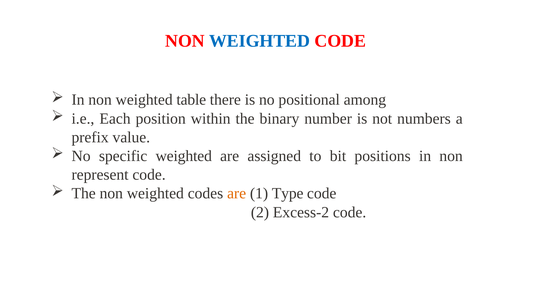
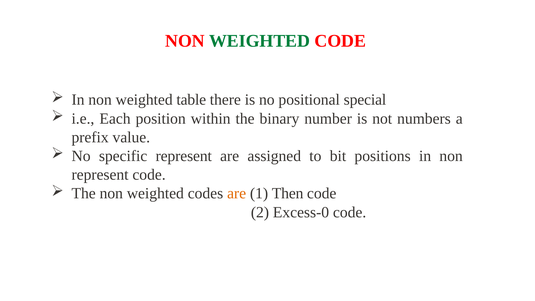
WEIGHTED at (260, 41) colour: blue -> green
among: among -> special
specific weighted: weighted -> represent
Type: Type -> Then
Excess-2: Excess-2 -> Excess-0
